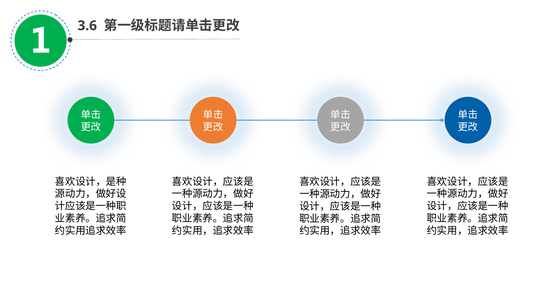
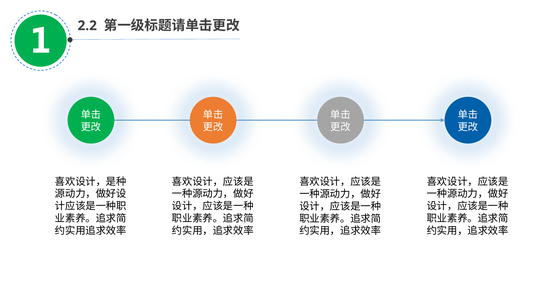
3.6: 3.6 -> 2.2
